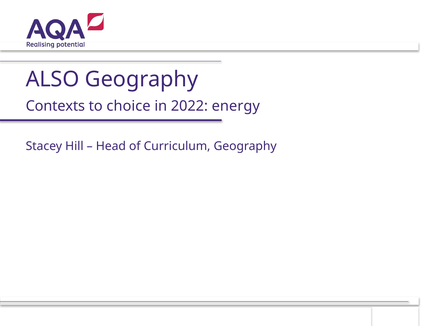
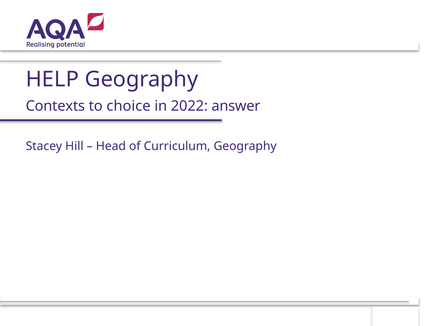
ALSO: ALSO -> HELP
energy: energy -> answer
